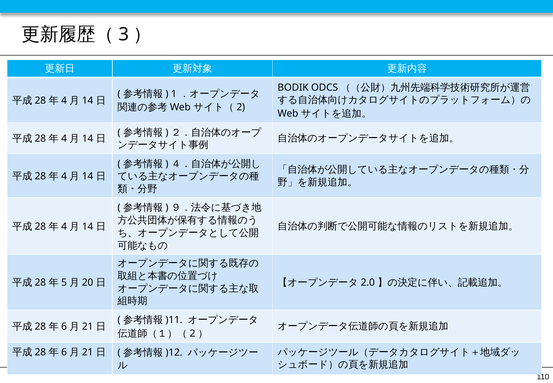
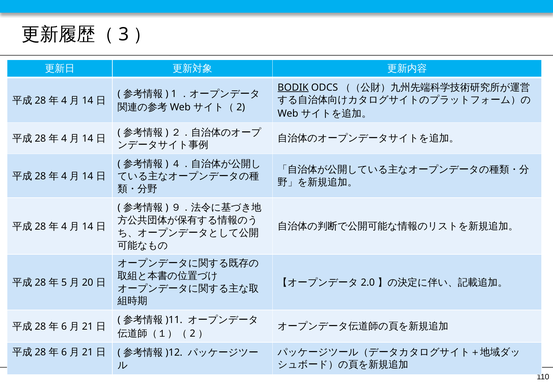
BODIK underline: none -> present
